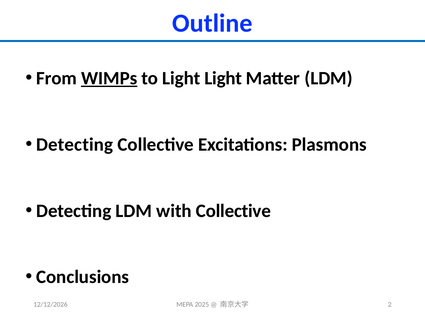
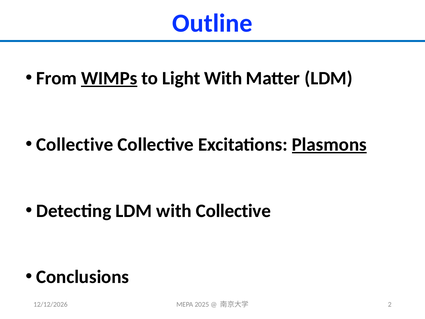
Light Light: Light -> With
Detecting at (75, 144): Detecting -> Collective
Plasmons underline: none -> present
